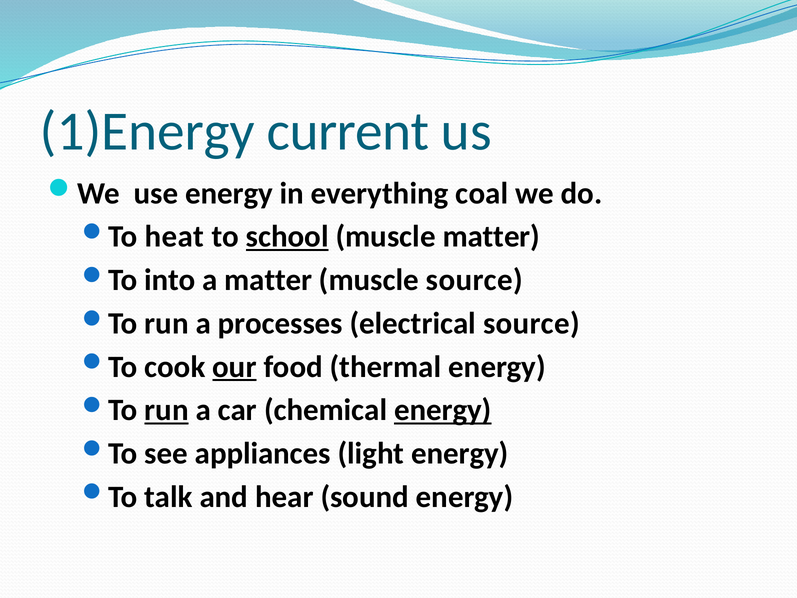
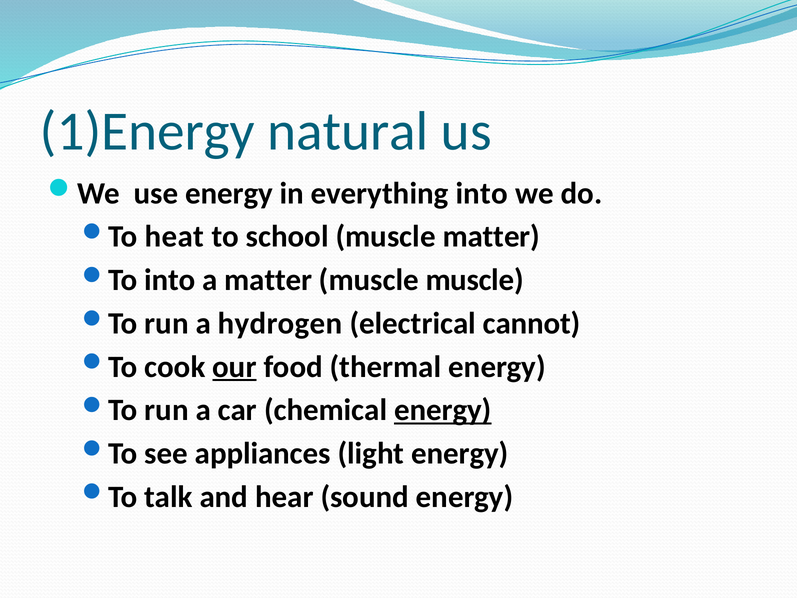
current: current -> natural
everything coal: coal -> into
school underline: present -> none
muscle source: source -> muscle
processes: processes -> hydrogen
electrical source: source -> cannot
run at (167, 410) underline: present -> none
